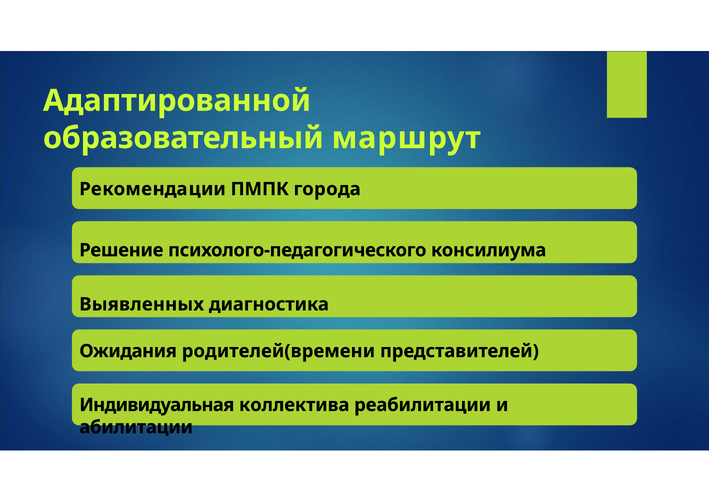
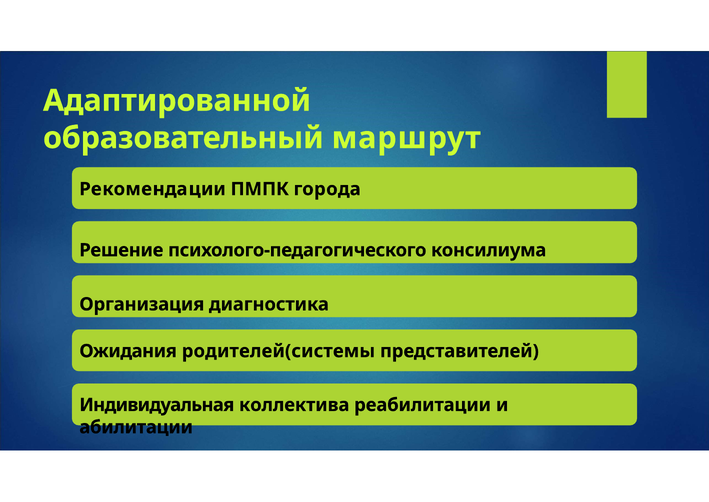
Выявленных: Выявленных -> Организация
родителей(времени: родителей(времени -> родителей(системы
